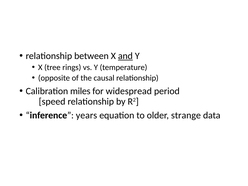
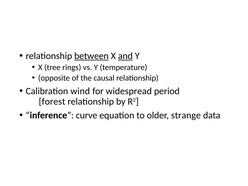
between underline: none -> present
miles: miles -> wind
speed: speed -> forest
years: years -> curve
